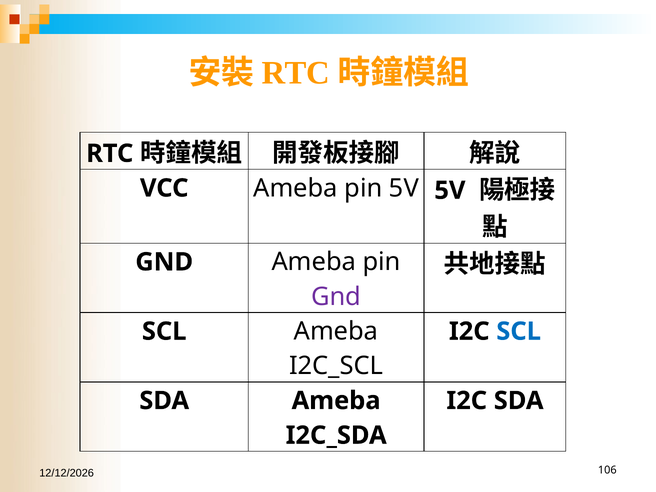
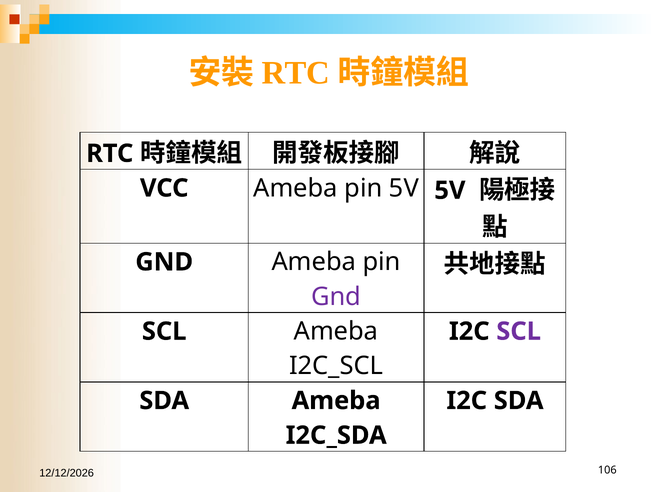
SCL at (519, 331) colour: blue -> purple
